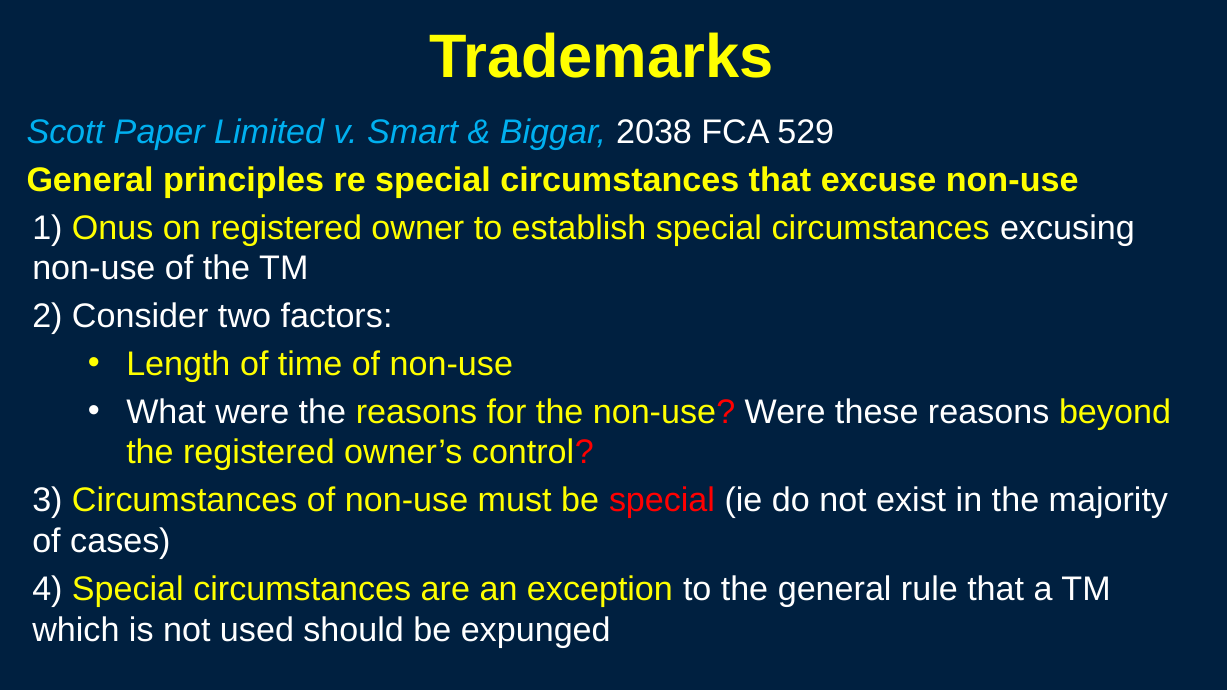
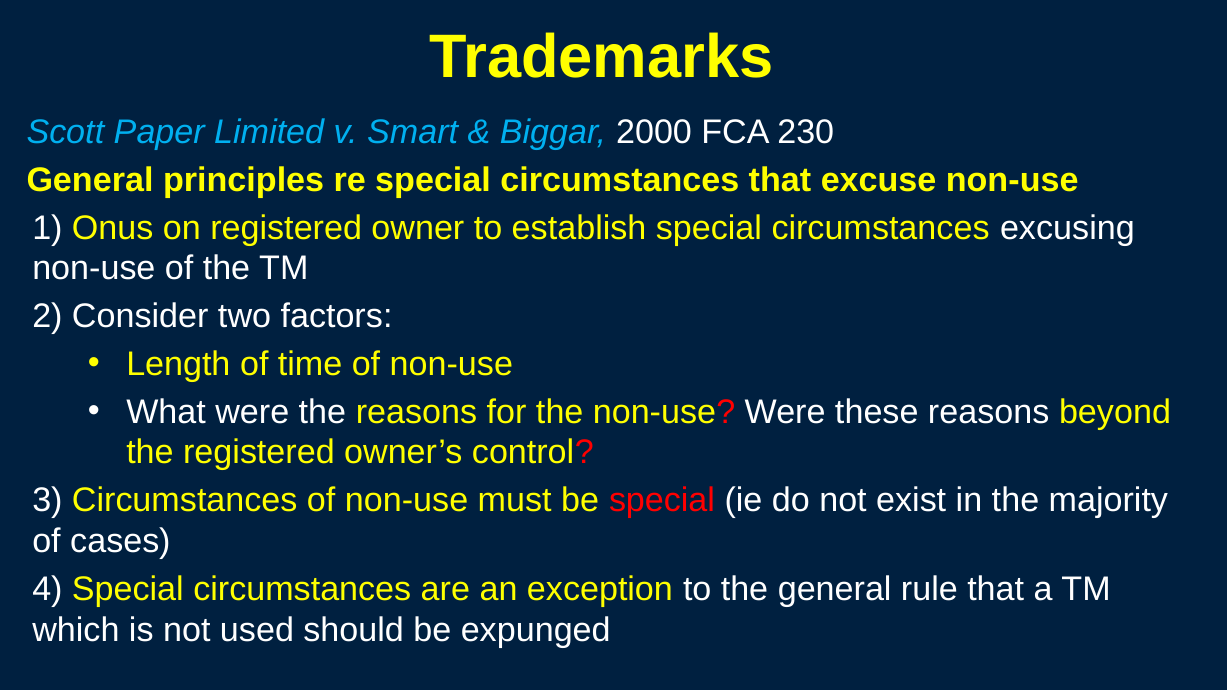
2038: 2038 -> 2000
529: 529 -> 230
